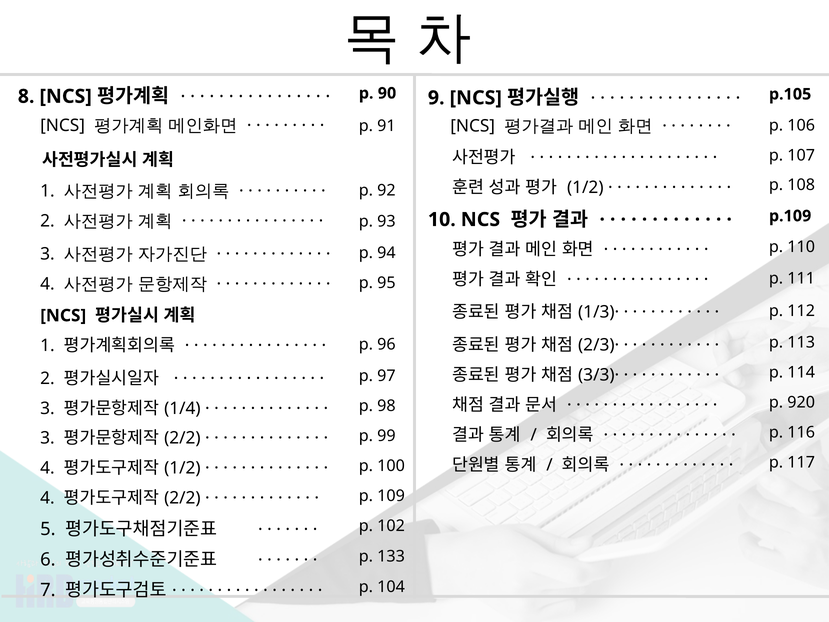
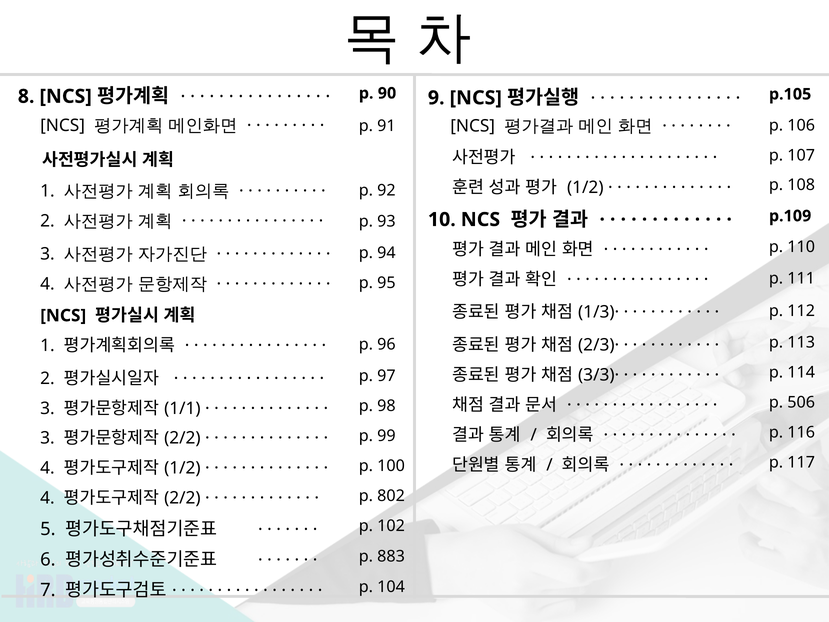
920: 920 -> 506
1/4: 1/4 -> 1/1
109: 109 -> 802
133: 133 -> 883
